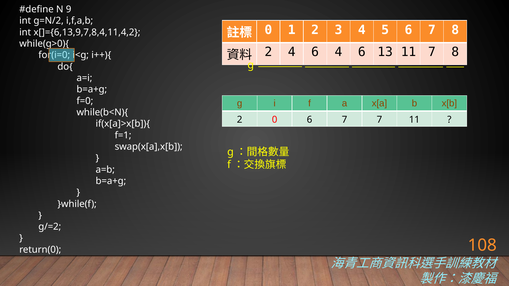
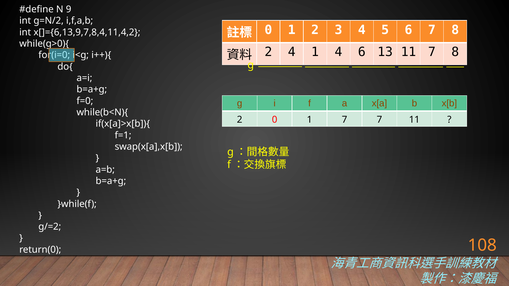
2 4 6: 6 -> 1
2 0 6: 6 -> 1
